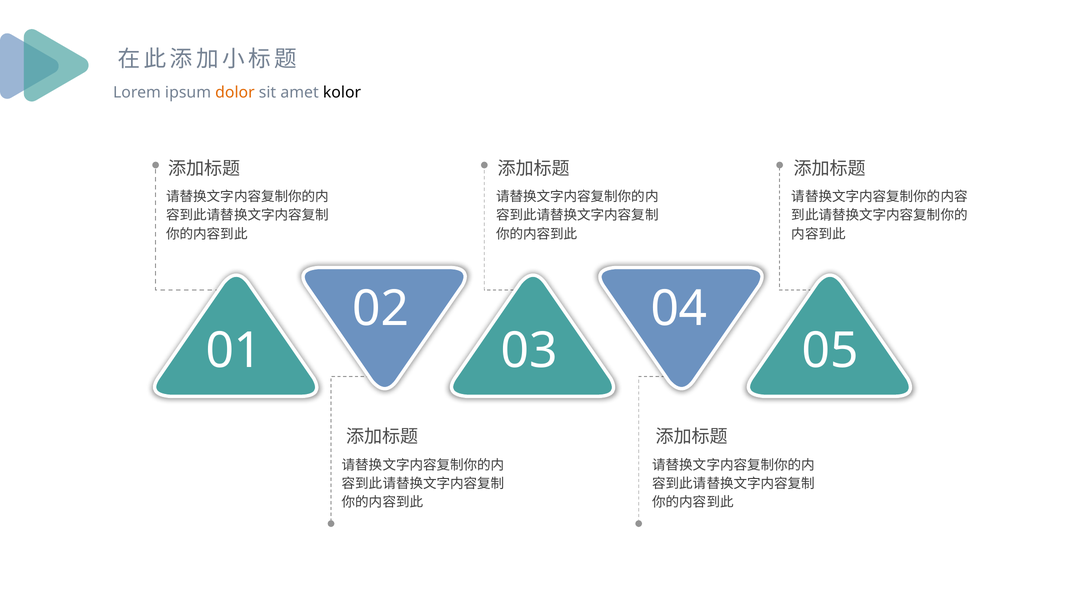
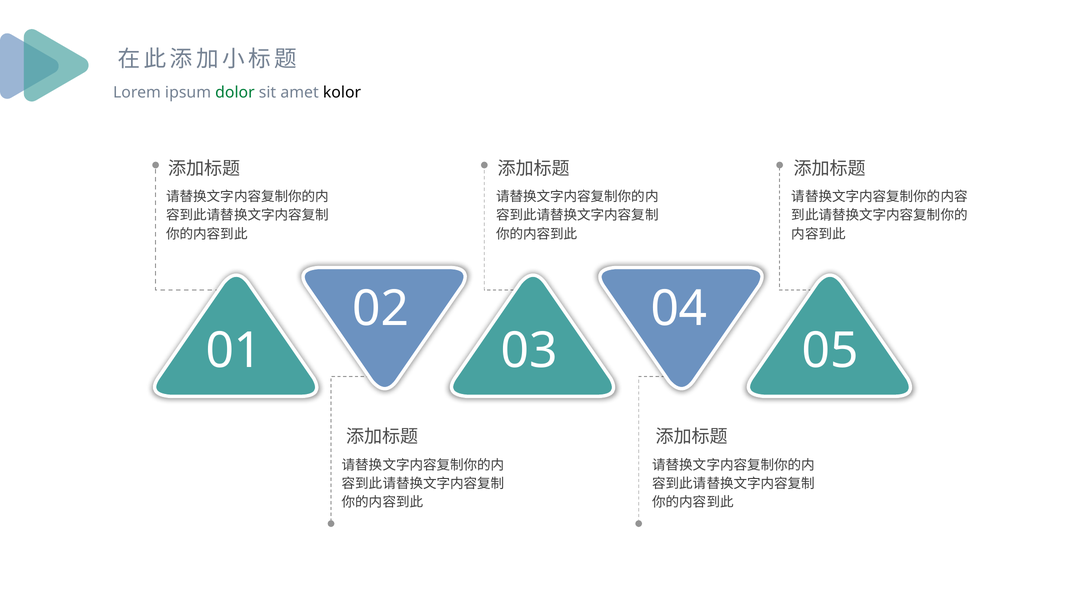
dolor colour: orange -> green
